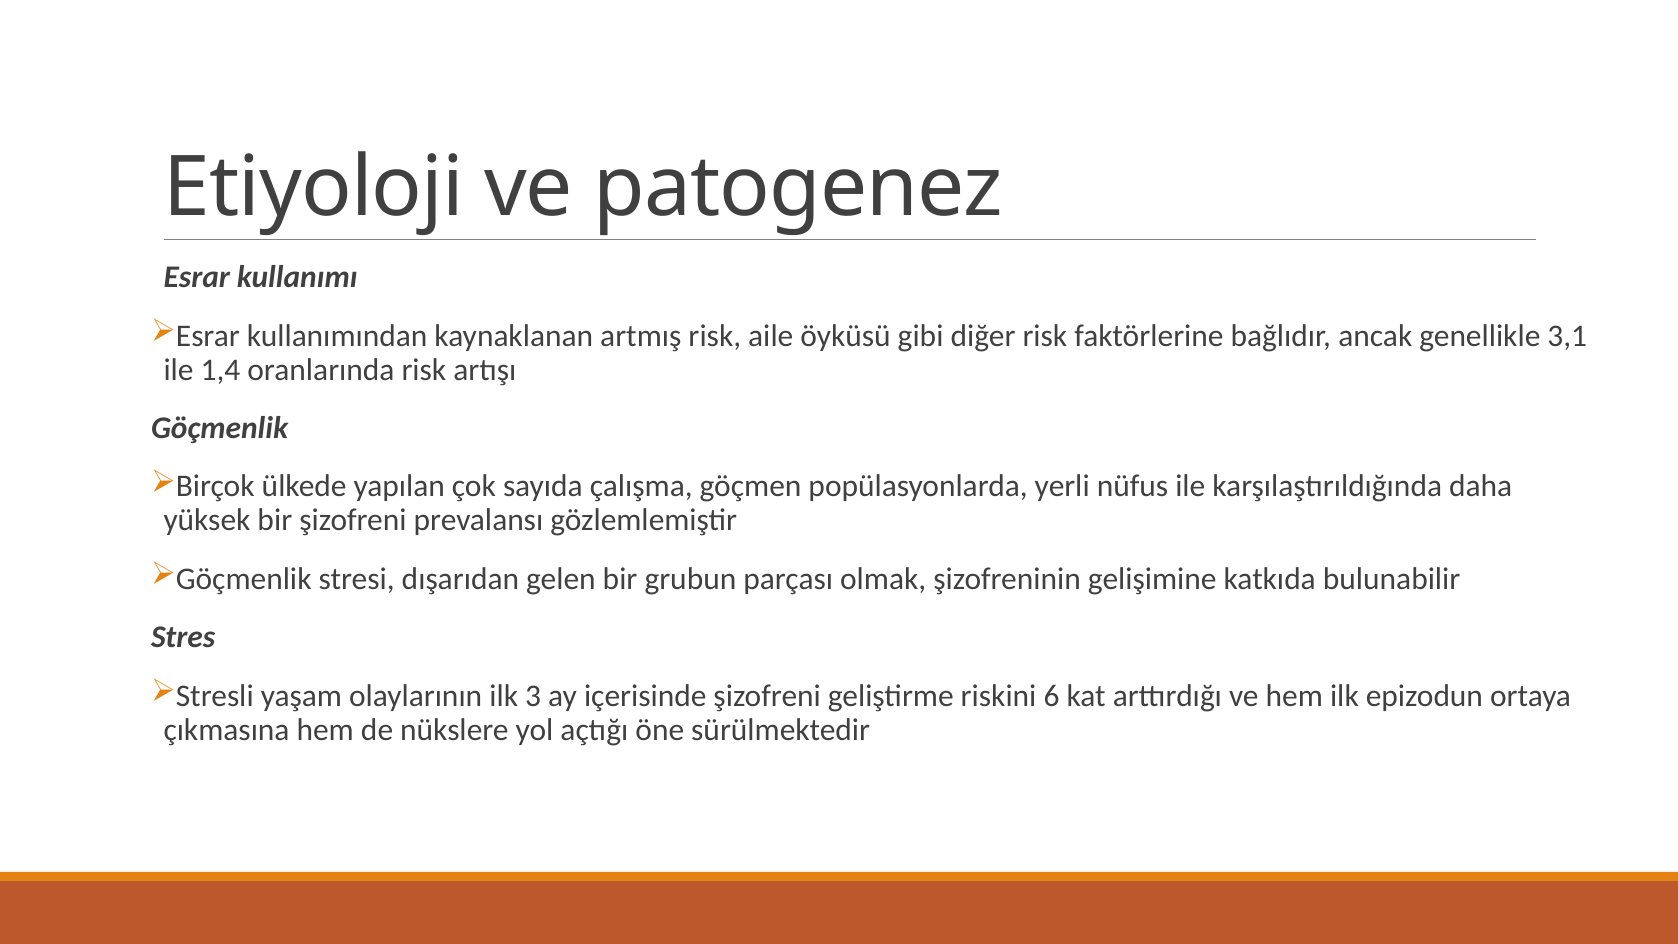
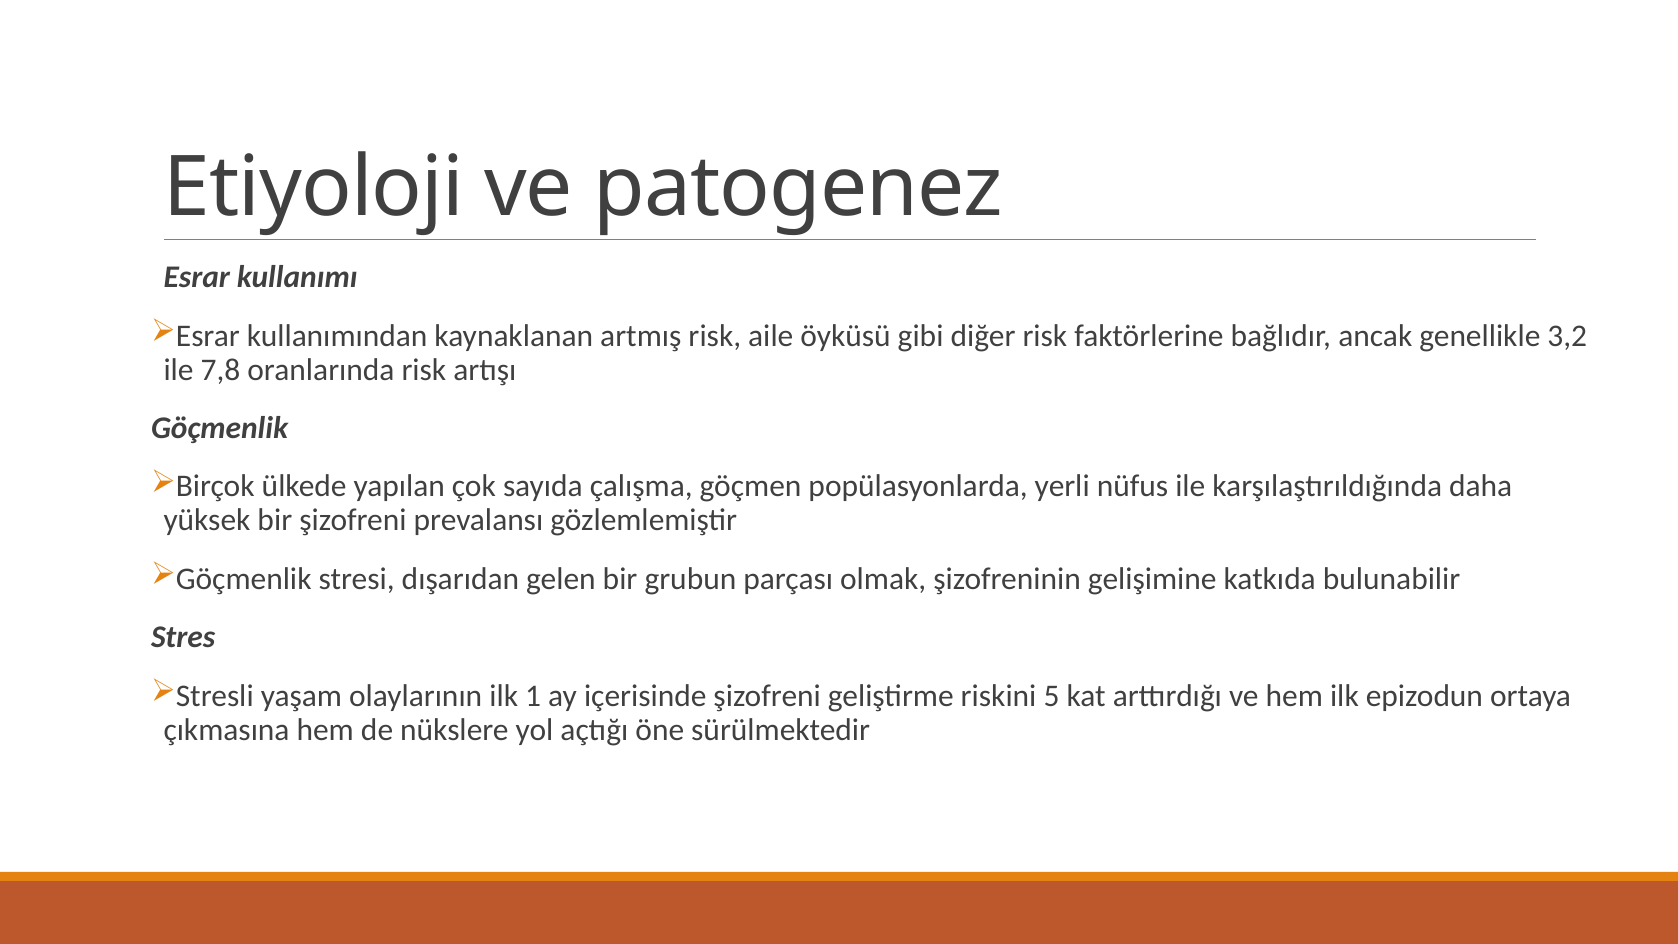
3,1: 3,1 -> 3,2
1,4: 1,4 -> 7,8
3: 3 -> 1
6: 6 -> 5
